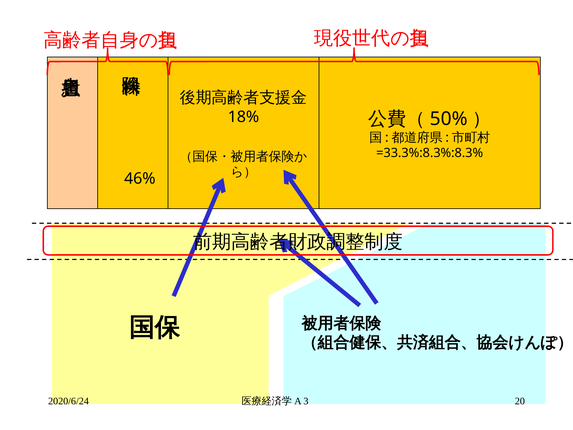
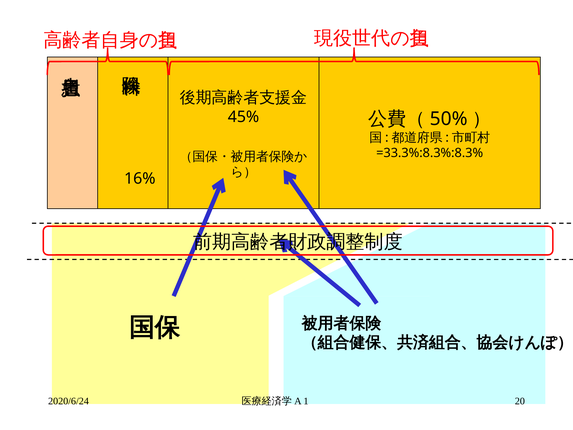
18%: 18% -> 45%
46%: 46% -> 16%
3: 3 -> 1
